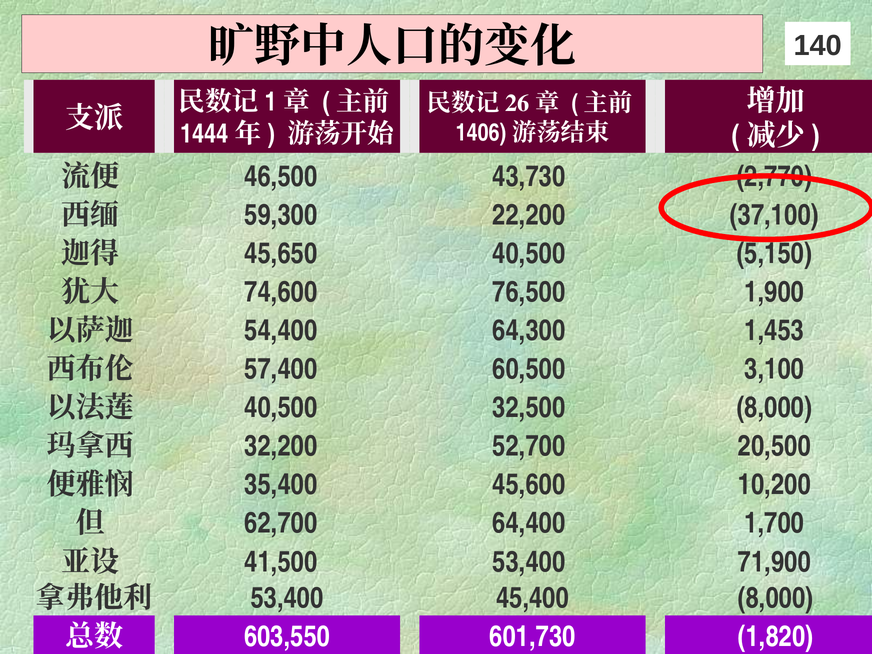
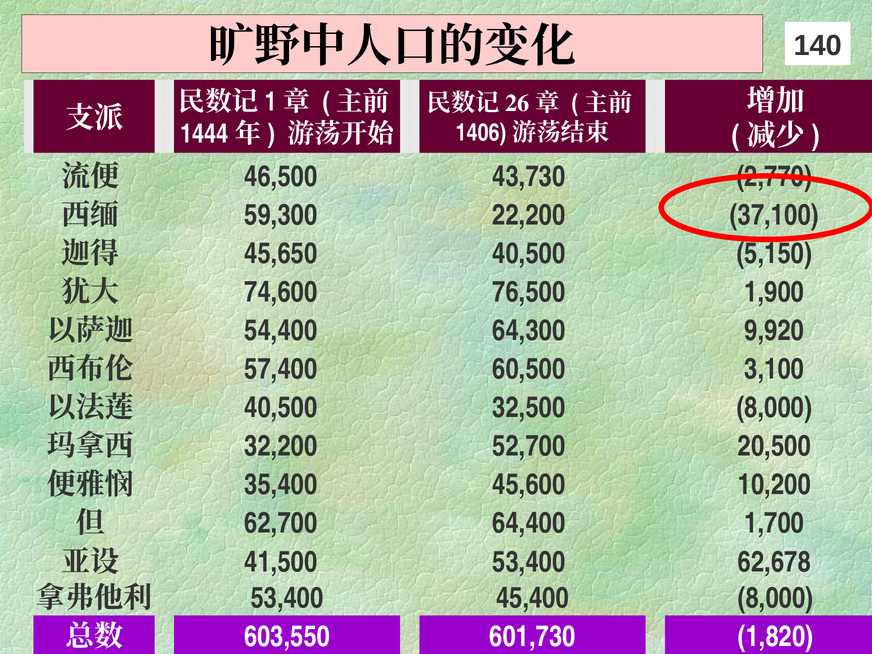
1,453: 1,453 -> 9,920
71,900: 71,900 -> 62,678
